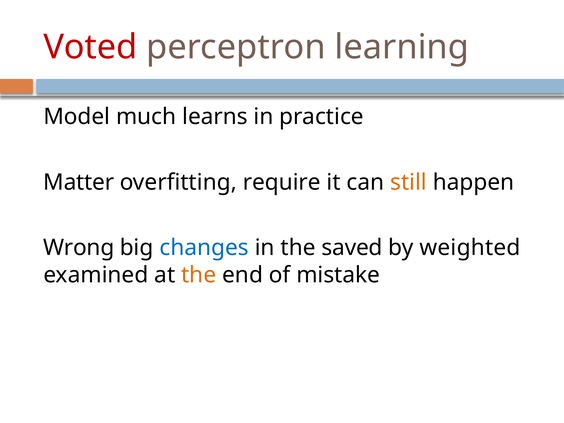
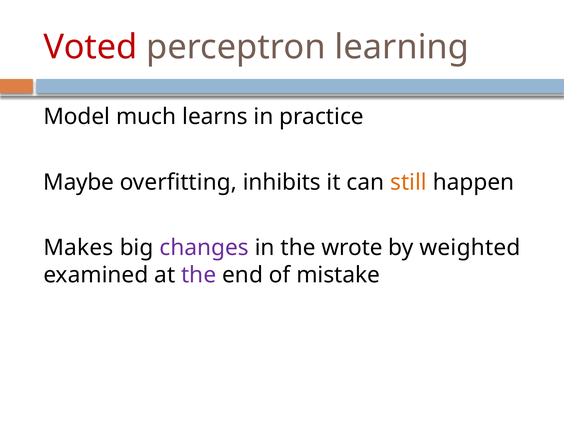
Matter: Matter -> Maybe
require: require -> inhibits
Wrong: Wrong -> Makes
changes colour: blue -> purple
saved: saved -> wrote
the at (199, 275) colour: orange -> purple
